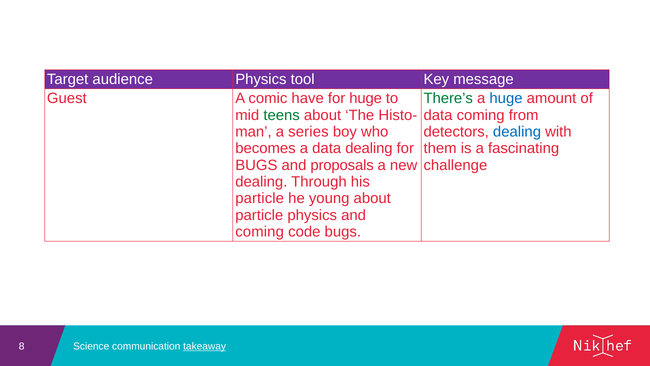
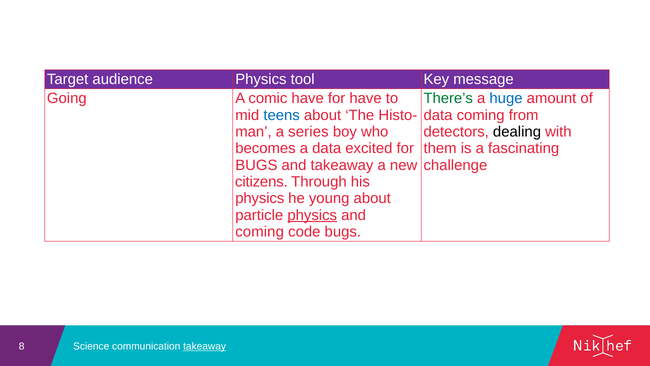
Guest: Guest -> Going
for huge: huge -> have
teens colour: green -> blue
dealing at (517, 132) colour: blue -> black
data dealing: dealing -> excited
and proposals: proposals -> takeaway
dealing at (261, 182): dealing -> citizens
particle at (260, 198): particle -> physics
physics at (312, 215) underline: none -> present
